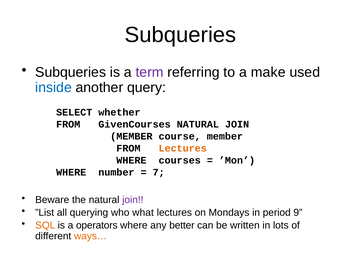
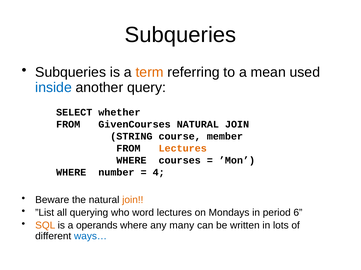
term colour: purple -> orange
make: make -> mean
MEMBER at (131, 137): MEMBER -> STRING
7: 7 -> 4
join at (133, 200) colour: purple -> orange
what: what -> word
9: 9 -> 6
operators: operators -> operands
better: better -> many
ways… colour: orange -> blue
